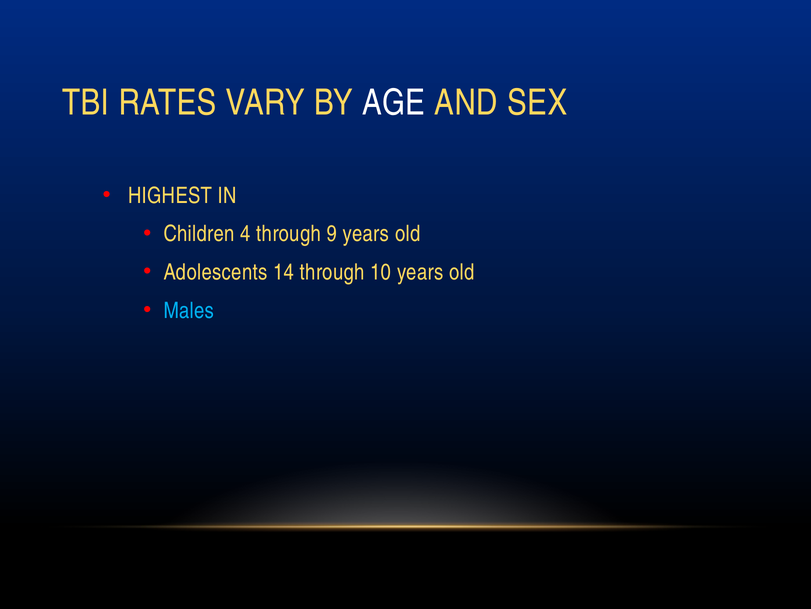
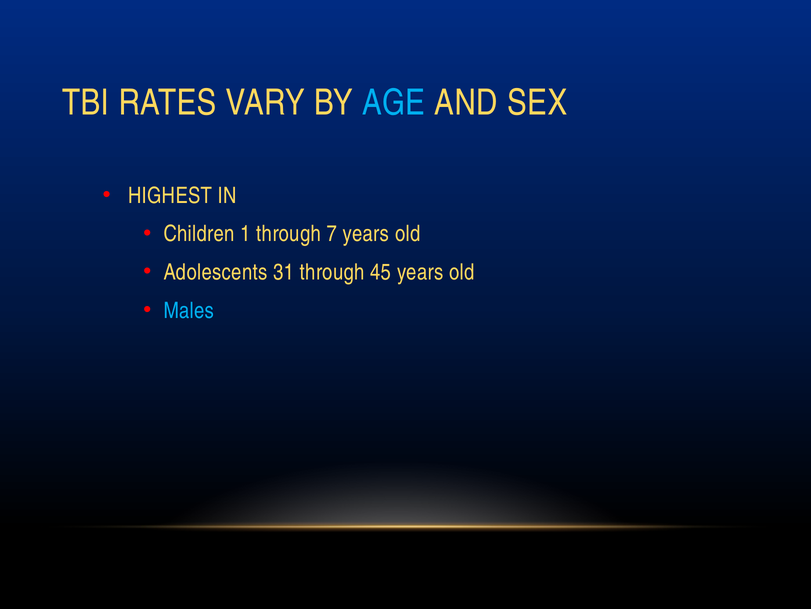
AGE colour: white -> light blue
4: 4 -> 1
9: 9 -> 7
14: 14 -> 31
10: 10 -> 45
